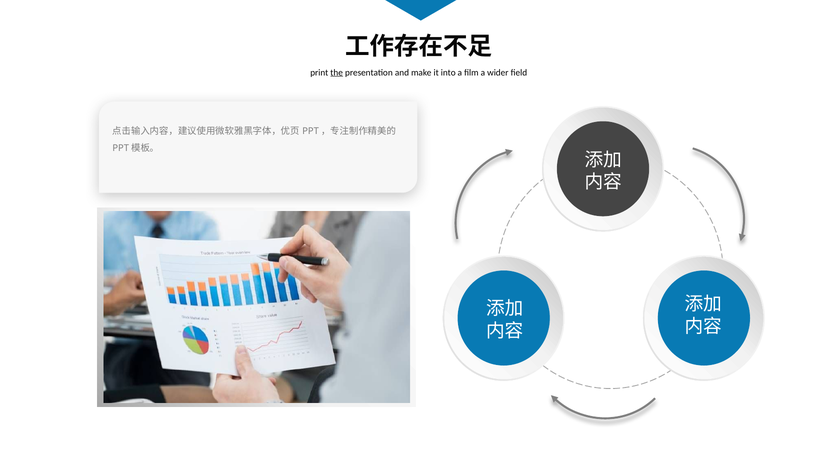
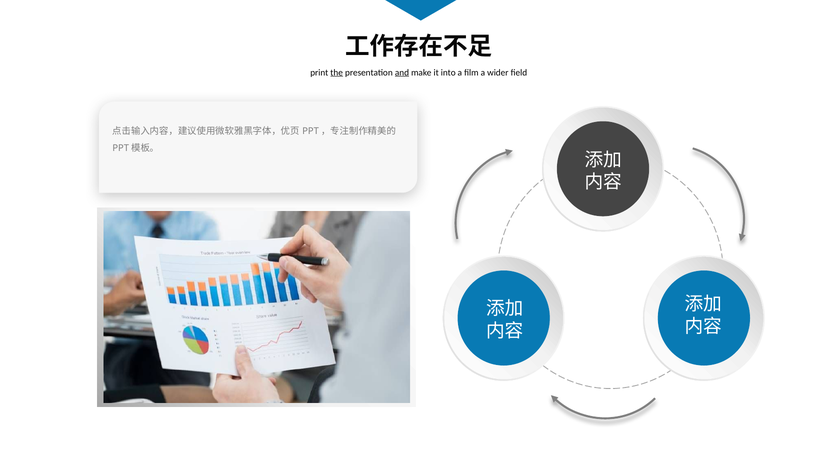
and underline: none -> present
